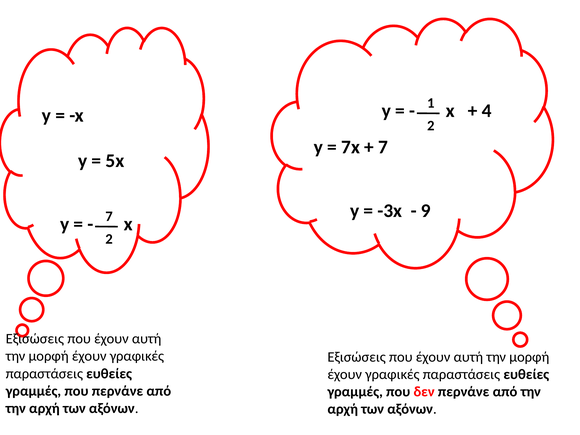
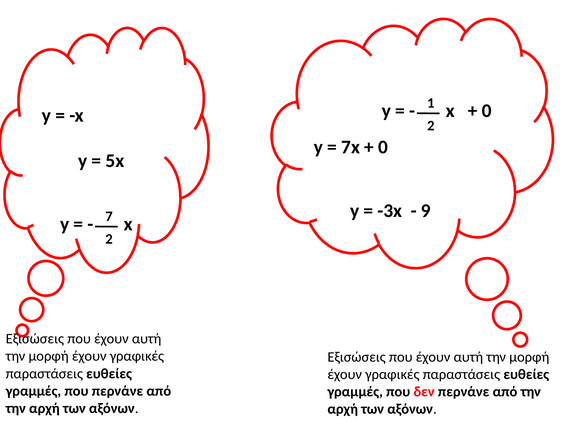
4 at (487, 111): 4 -> 0
7 at (383, 147): 7 -> 0
